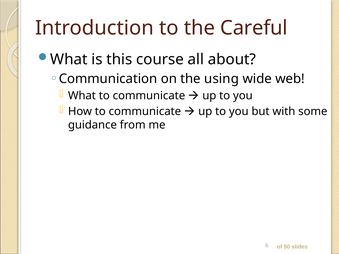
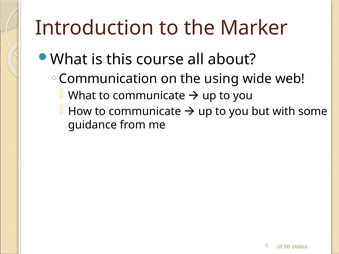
Careful: Careful -> Marker
